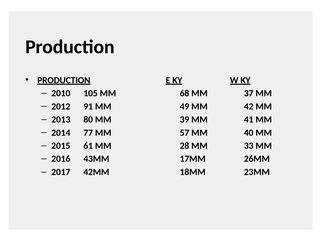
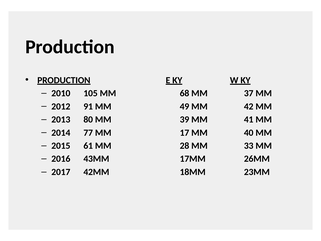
57: 57 -> 17
